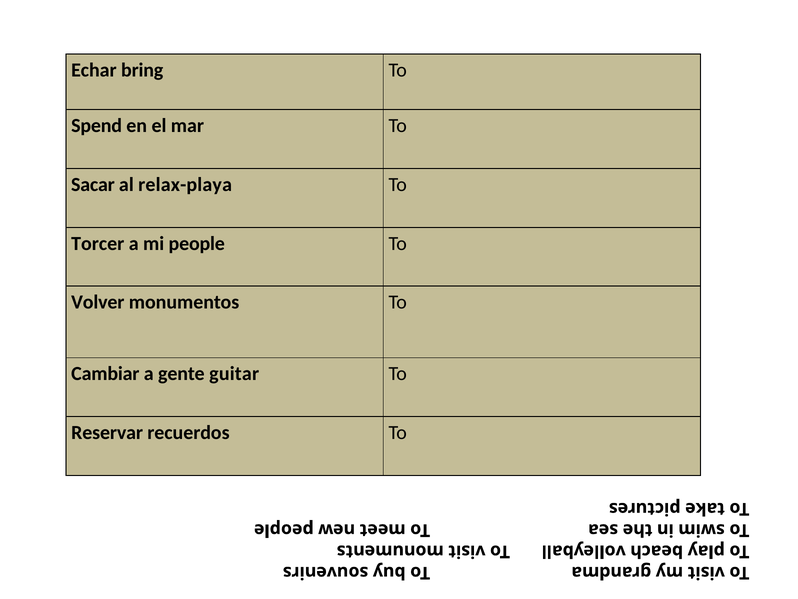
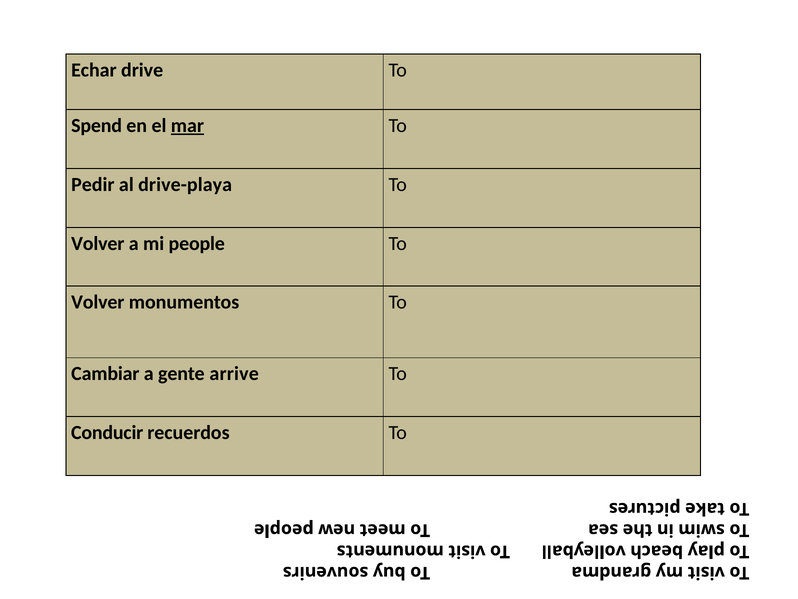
bring: bring -> drive
mar underline: none -> present
Sacar: Sacar -> Pedir
relax-playa: relax-playa -> drive-playa
Torcer at (98, 243): Torcer -> Volver
guitar: guitar -> arrive
Reservar: Reservar -> Conducir
